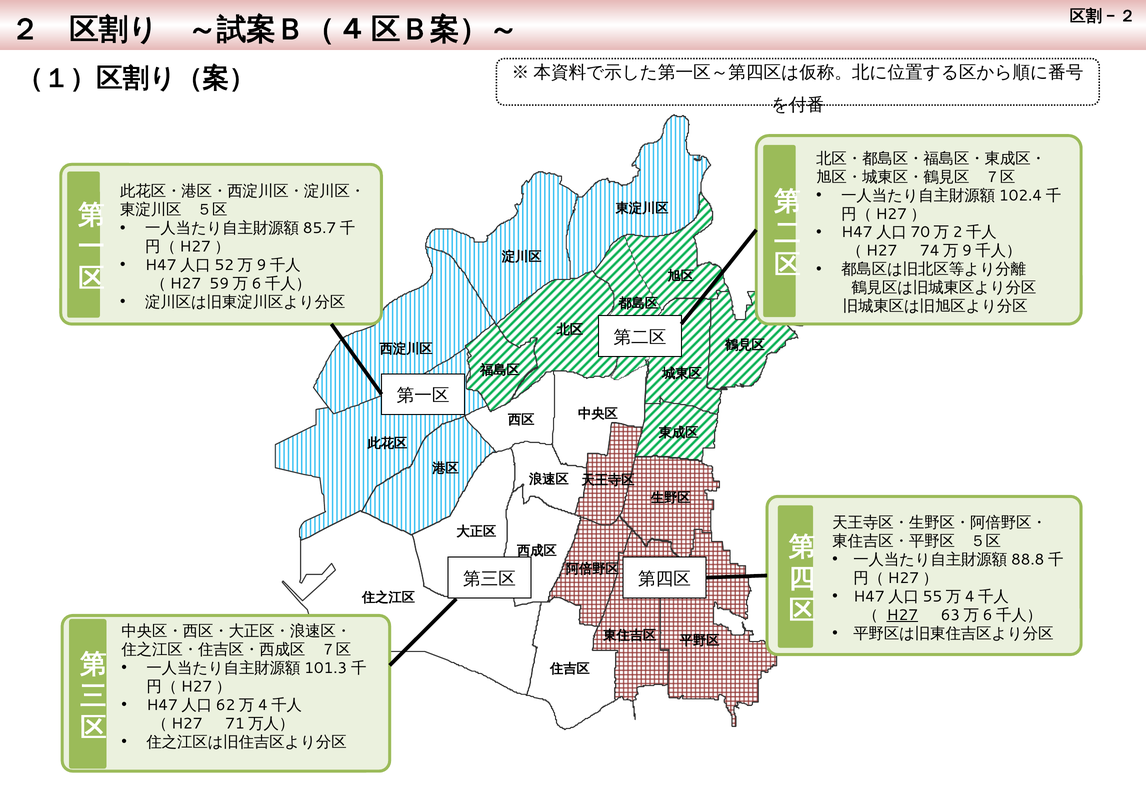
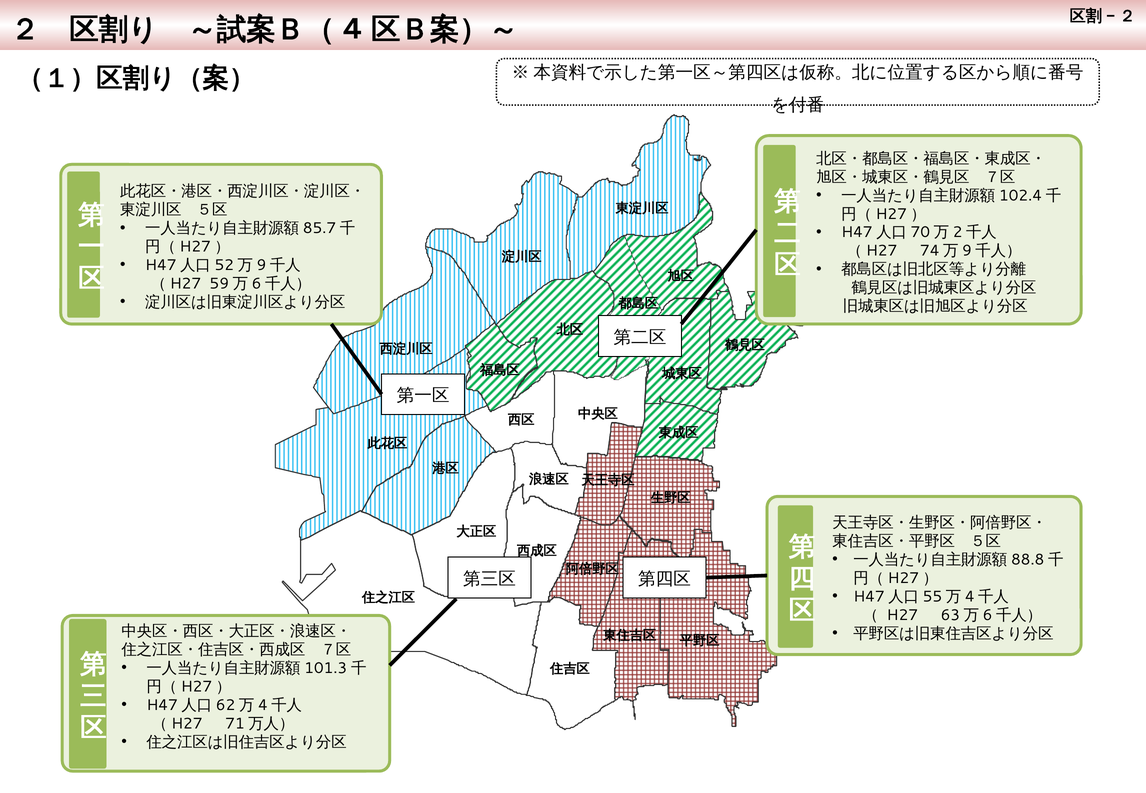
H27 underline: present -> none
